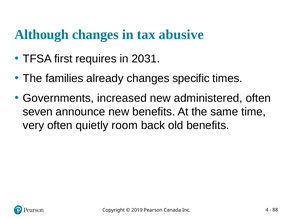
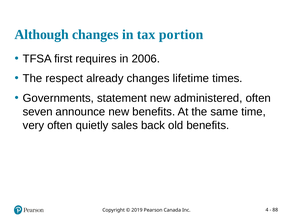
abusive: abusive -> portion
2031: 2031 -> 2006
families: families -> respect
specific: specific -> lifetime
increased: increased -> statement
room: room -> sales
